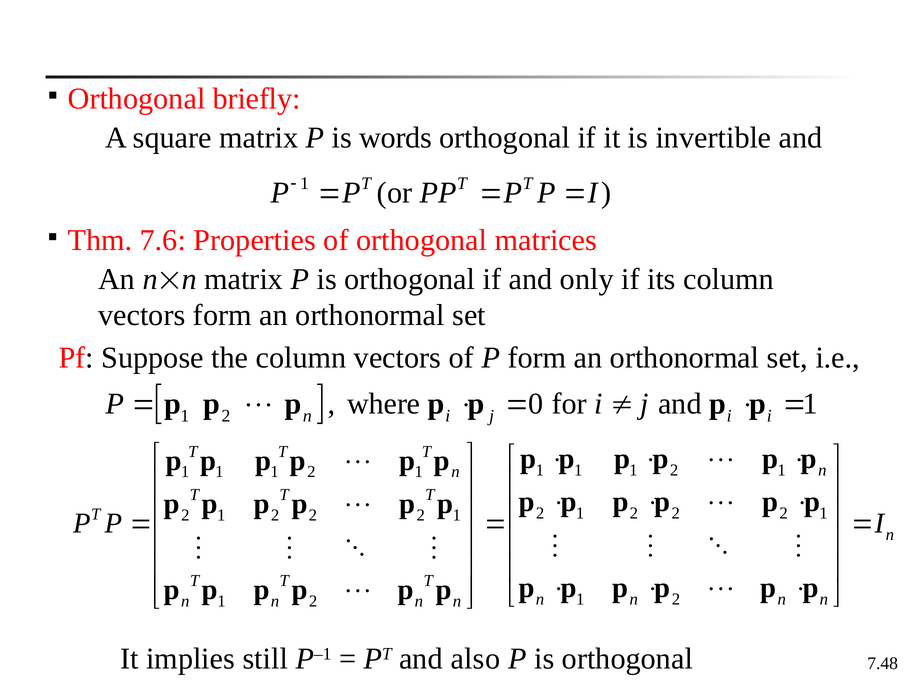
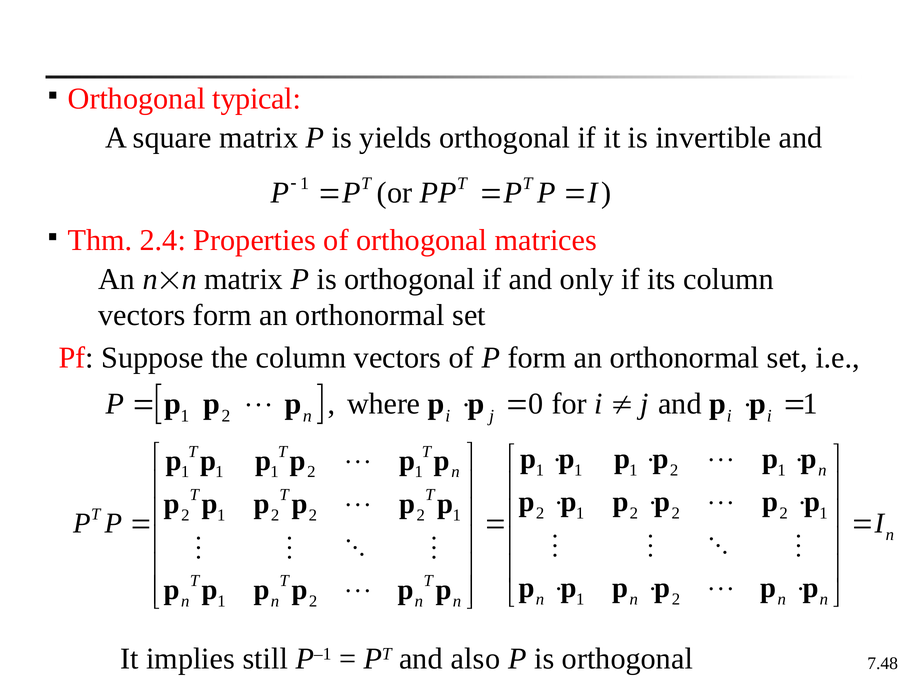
briefly: briefly -> typical
words: words -> yields
7.6: 7.6 -> 2.4
